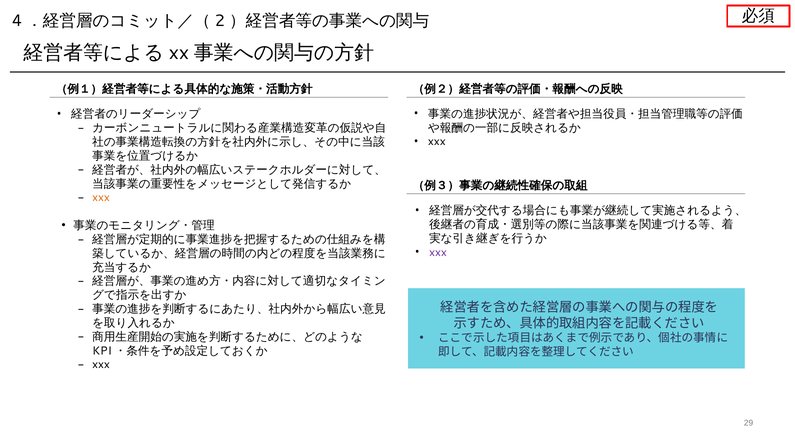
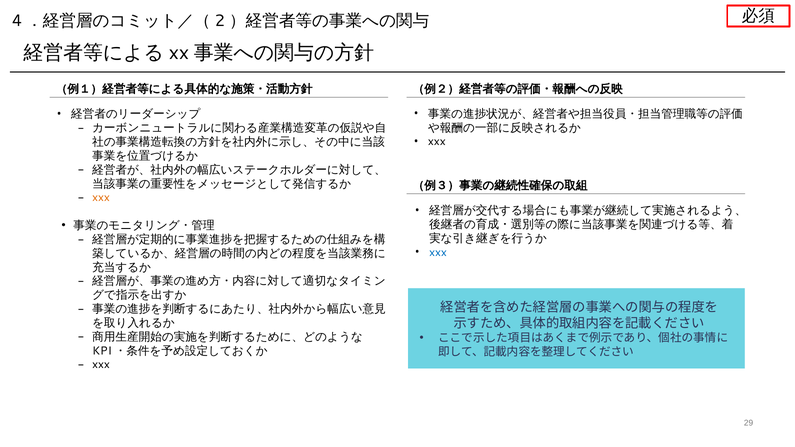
xxx at (438, 252) colour: purple -> blue
